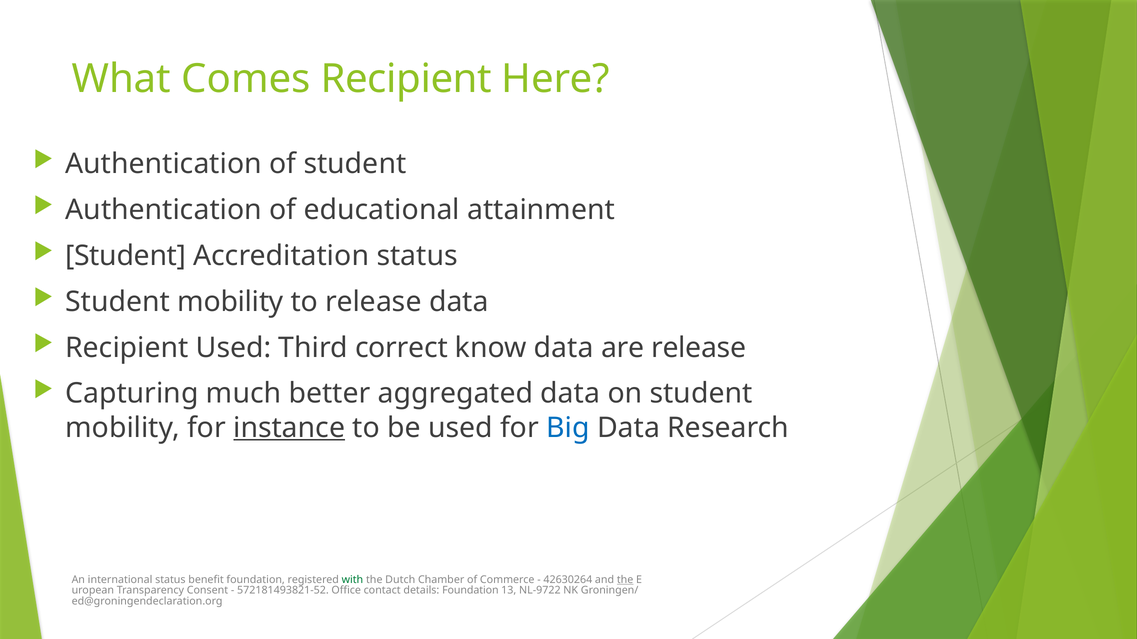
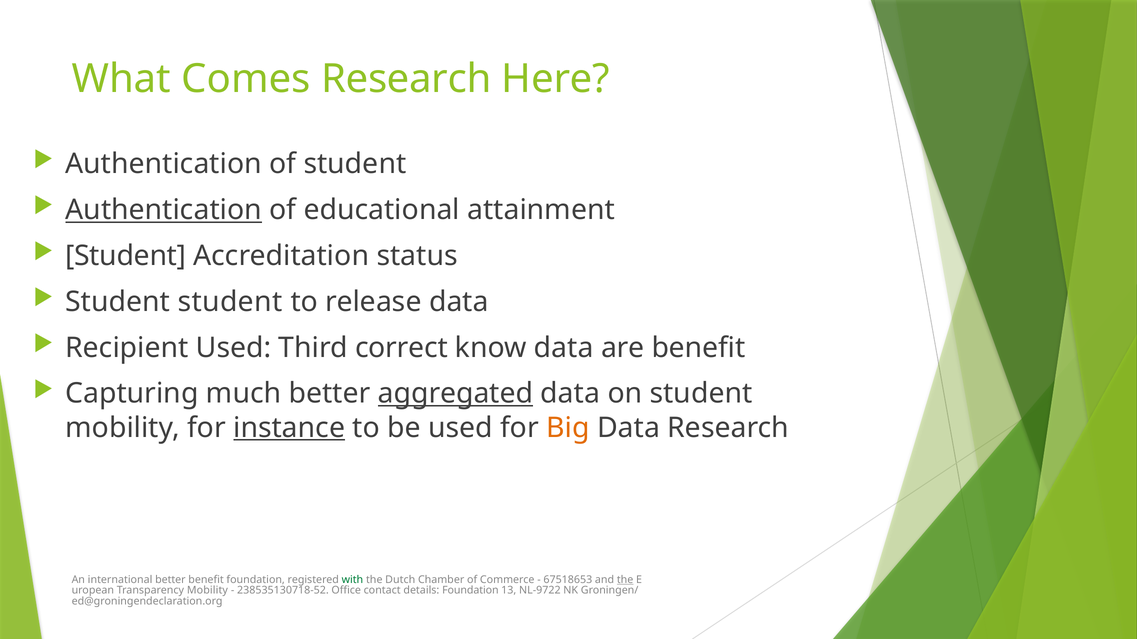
Comes Recipient: Recipient -> Research
Authentication at (164, 210) underline: none -> present
mobility at (230, 302): mobility -> student
are release: release -> benefit
aggregated underline: none -> present
Big colour: blue -> orange
international status: status -> better
42630264: 42630264 -> 67518653
Transparency Consent: Consent -> Mobility
572181493821-52: 572181493821-52 -> 238535130718-52
